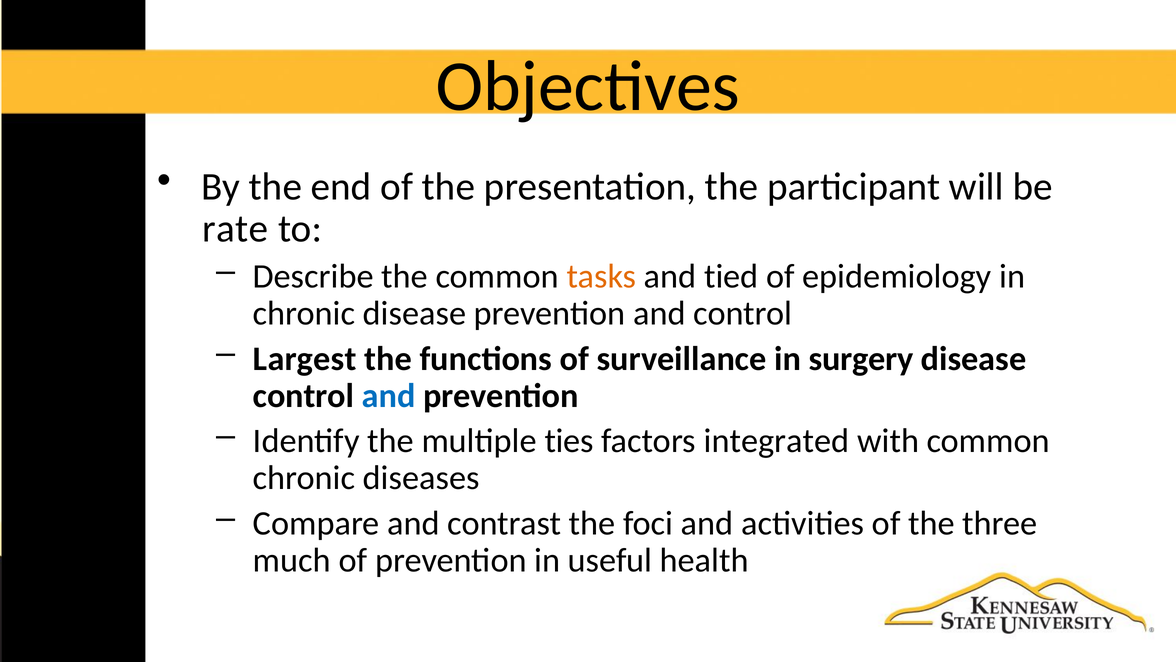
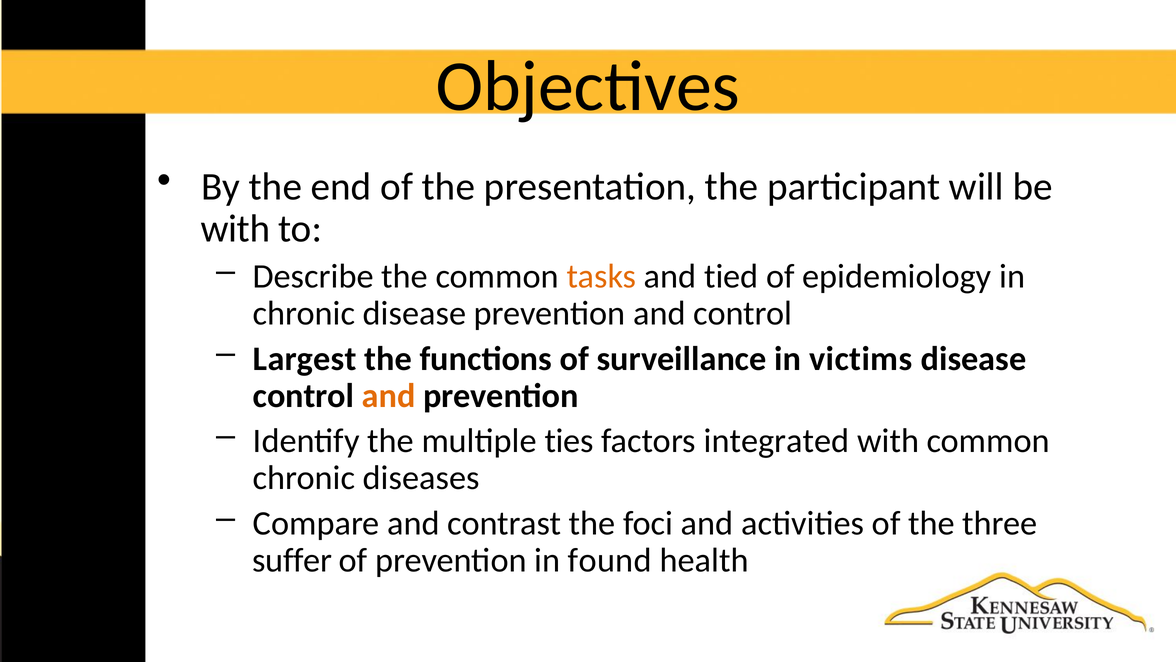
rate at (235, 229): rate -> with
surgery: surgery -> victims
and at (389, 395) colour: blue -> orange
much: much -> suffer
useful: useful -> found
